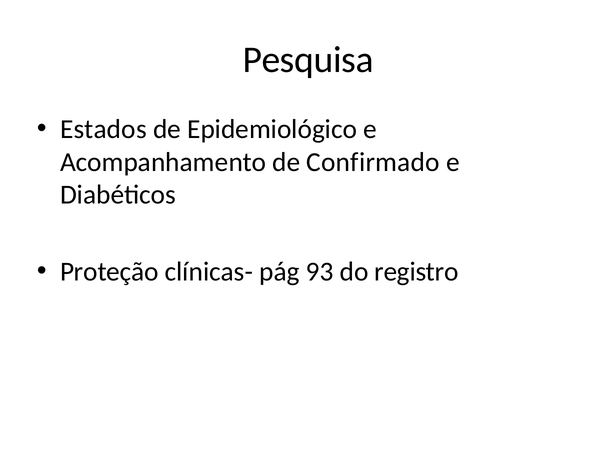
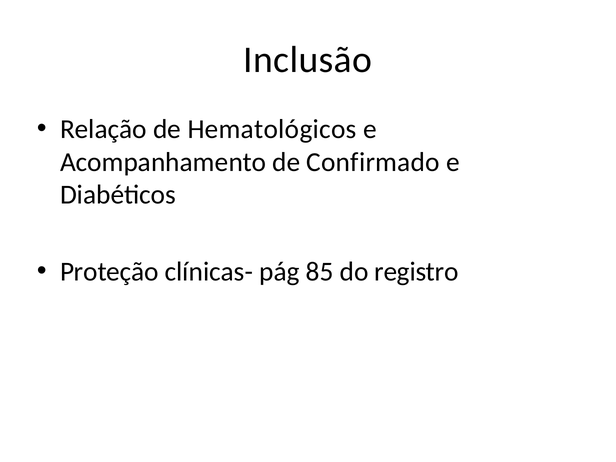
Pesquisa: Pesquisa -> Inclusão
Estados: Estados -> Relação
Epidemiológico: Epidemiológico -> Hematológicos
93: 93 -> 85
